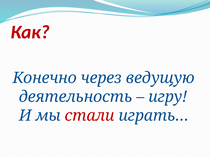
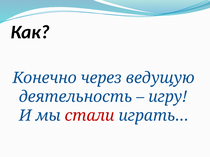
Как colour: red -> black
